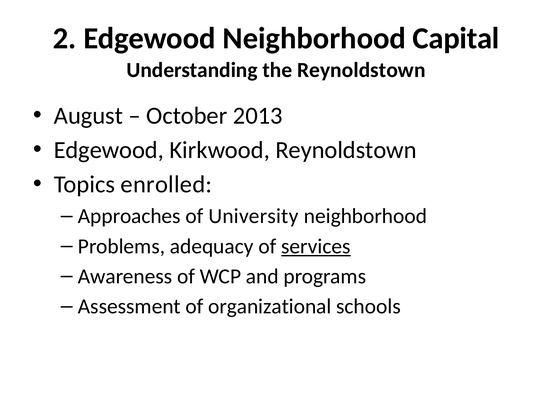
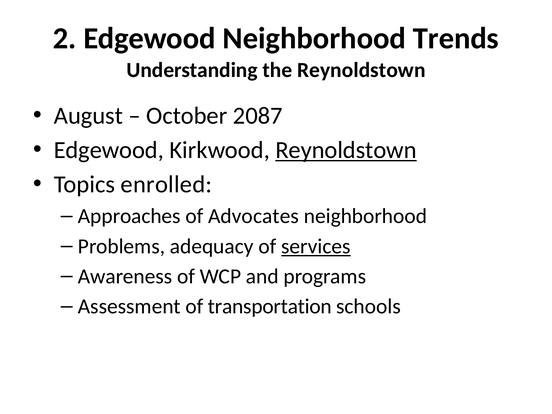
Capital: Capital -> Trends
2013: 2013 -> 2087
Reynoldstown at (346, 150) underline: none -> present
University: University -> Advocates
organizational: organizational -> transportation
